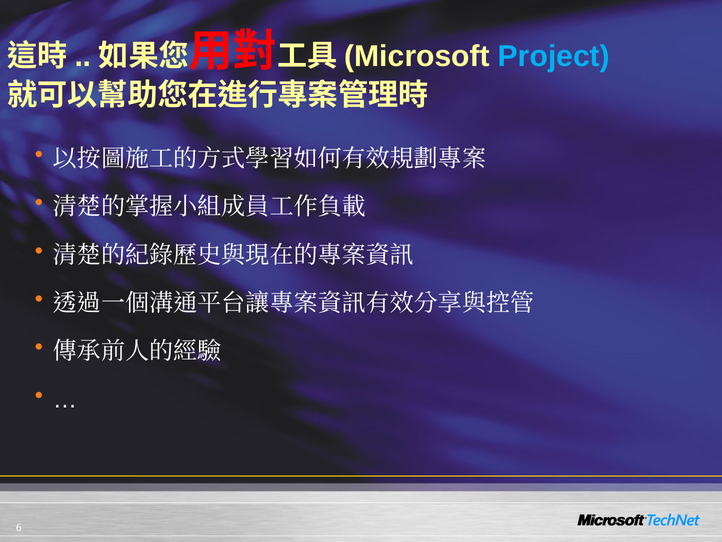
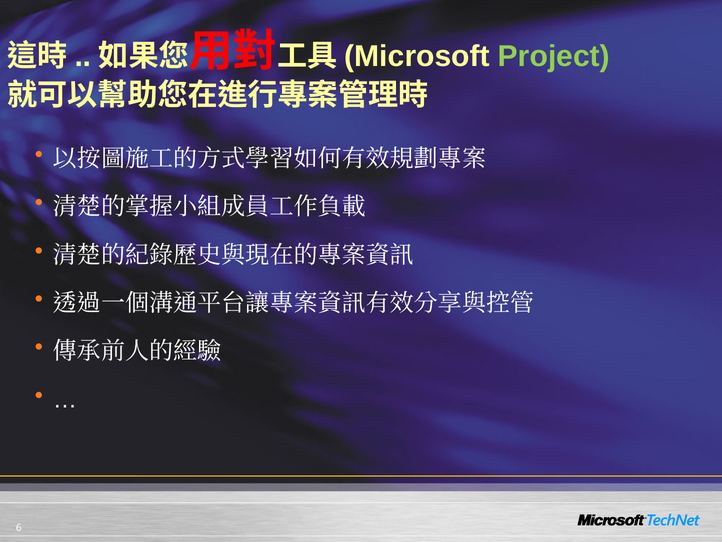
Project colour: light blue -> light green
